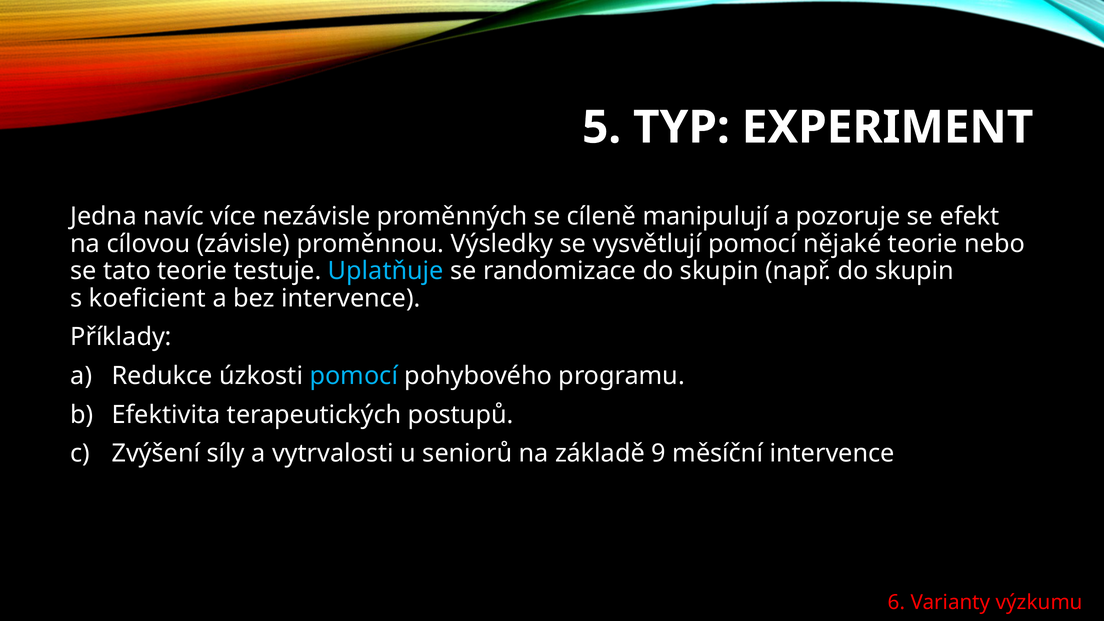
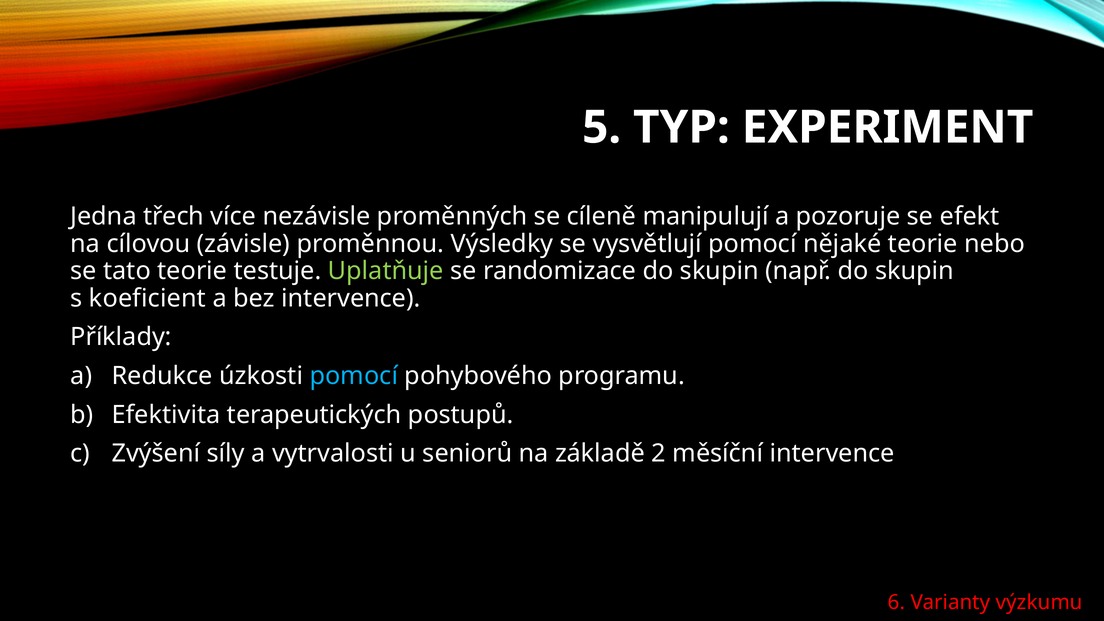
navíc: navíc -> třech
Uplatňuje colour: light blue -> light green
9: 9 -> 2
